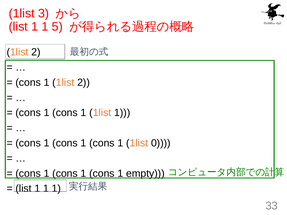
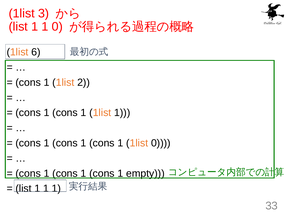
1 5: 5 -> 0
2 at (36, 52): 2 -> 6
